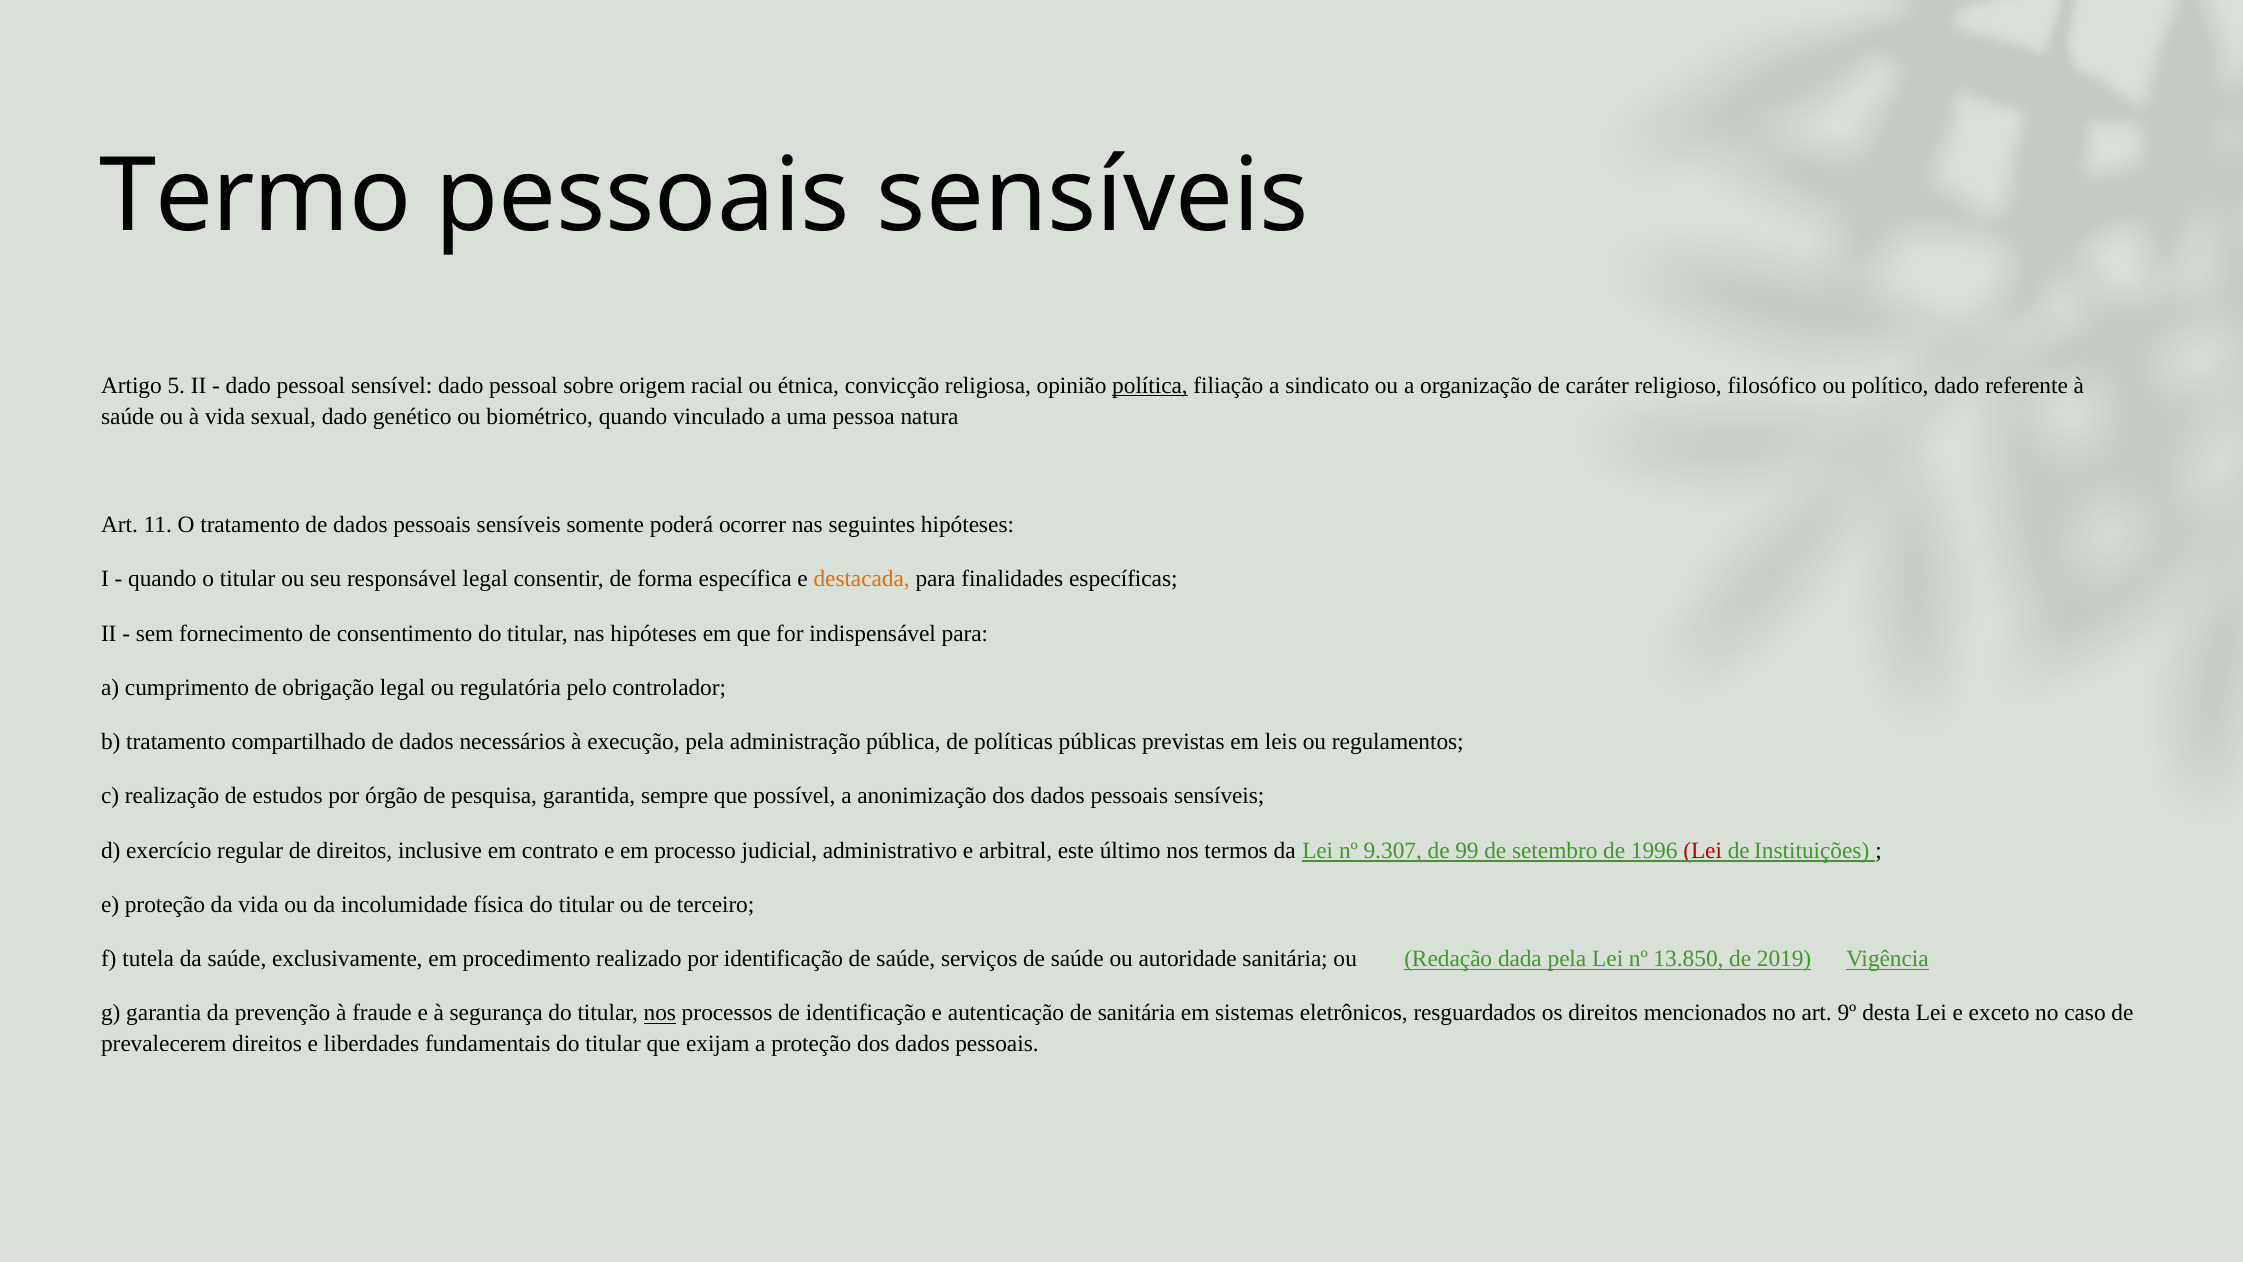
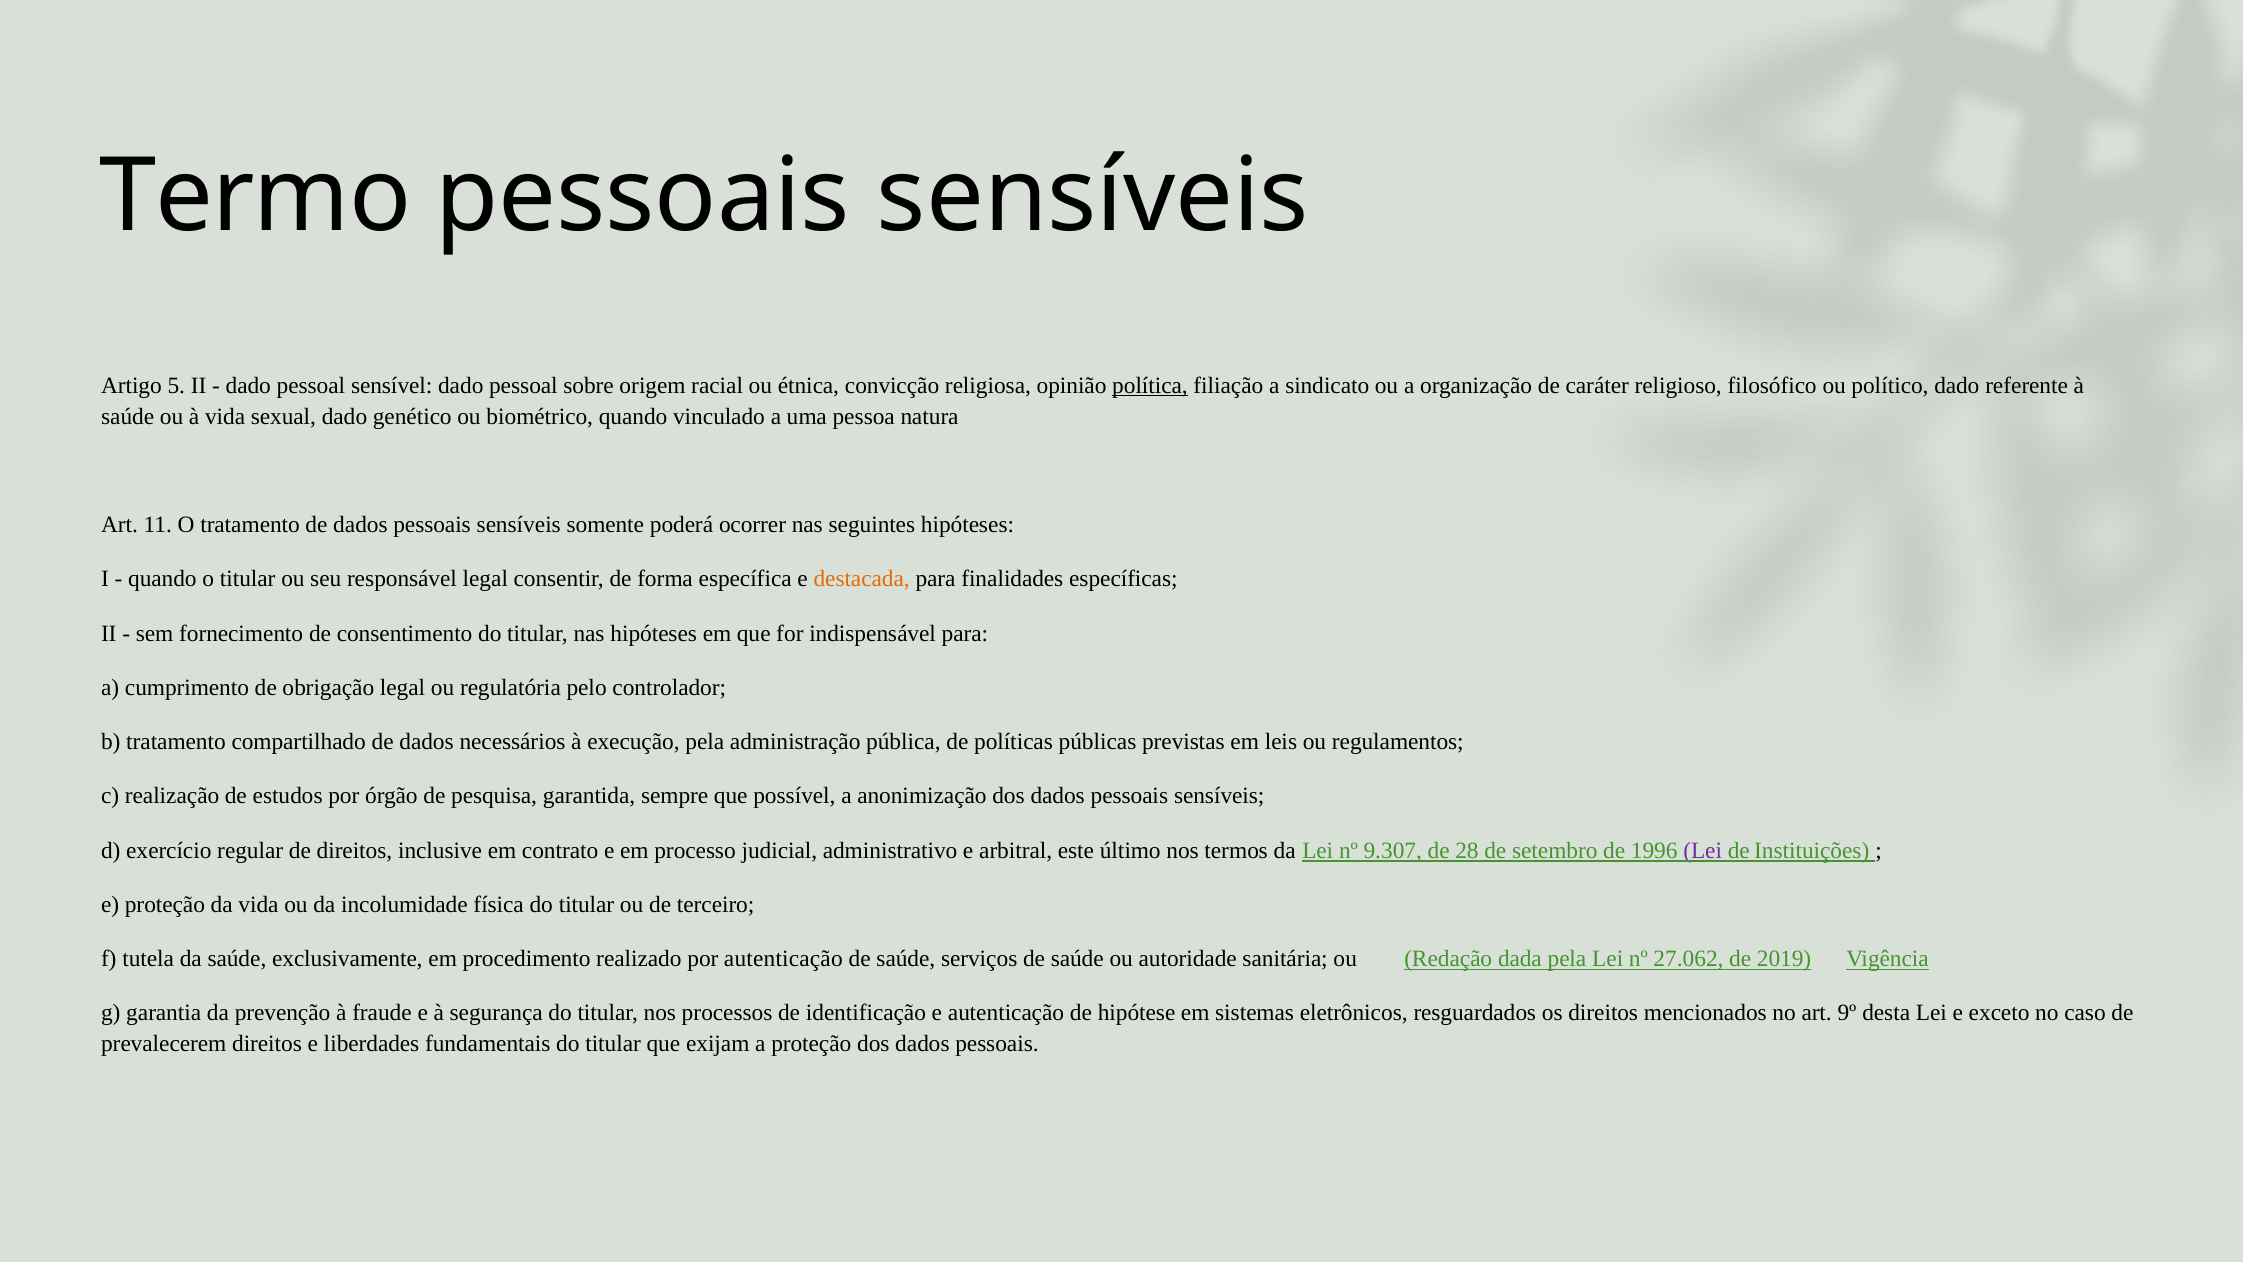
99: 99 -> 28
Lei at (1703, 850) colour: red -> purple
por identificação: identificação -> autenticação
13.850: 13.850 -> 27.062
nos at (660, 1013) underline: present -> none
de sanitária: sanitária -> hipótese
